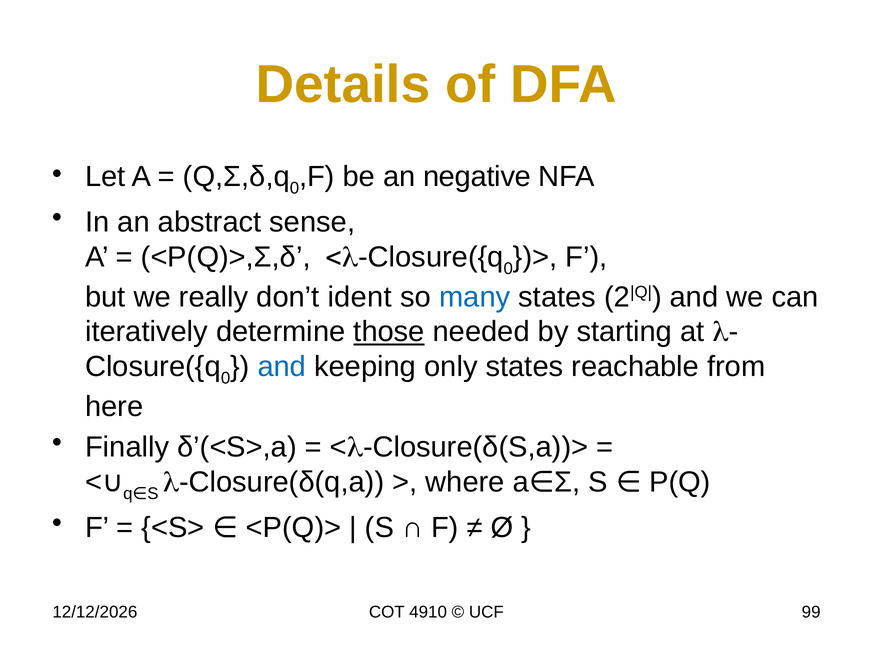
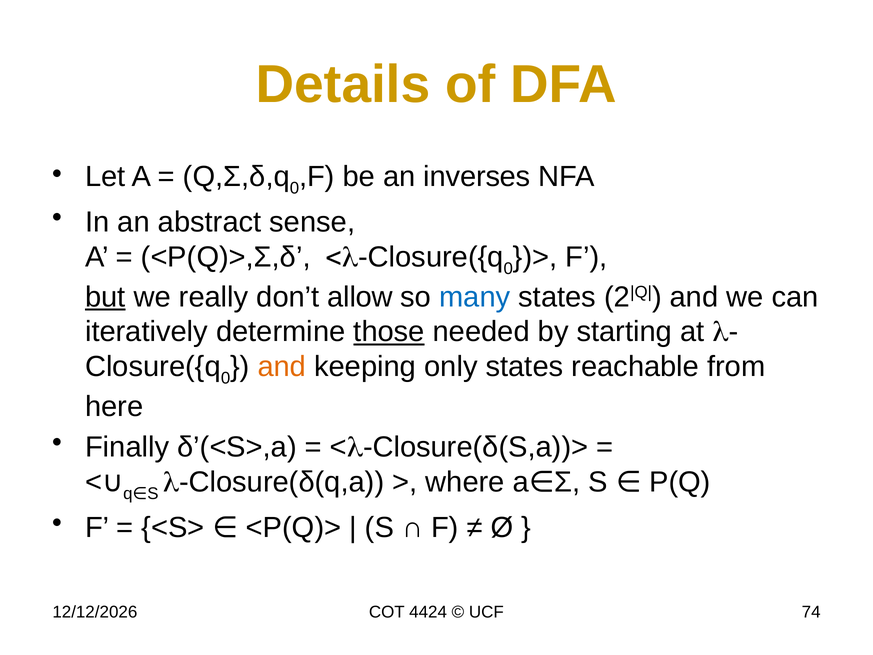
negative: negative -> inverses
but underline: none -> present
ident: ident -> allow
and at (282, 367) colour: blue -> orange
4910: 4910 -> 4424
99: 99 -> 74
